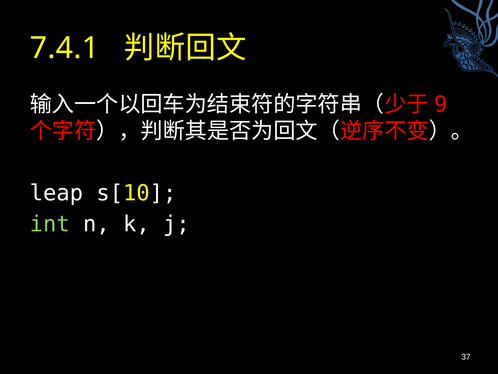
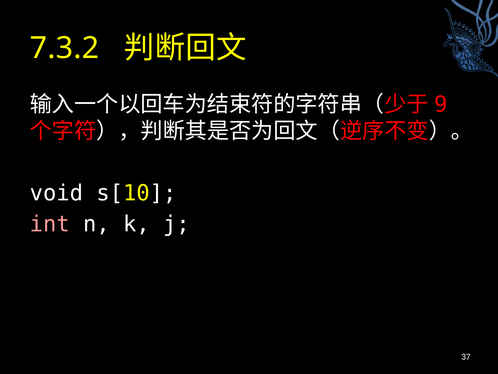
7.4.1: 7.4.1 -> 7.3.2
leap: leap -> void
int colour: light green -> pink
